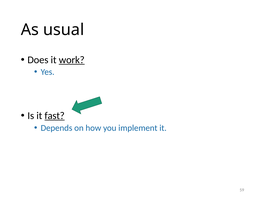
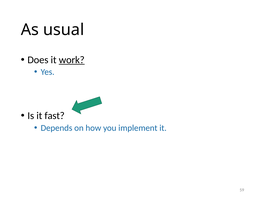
fast underline: present -> none
